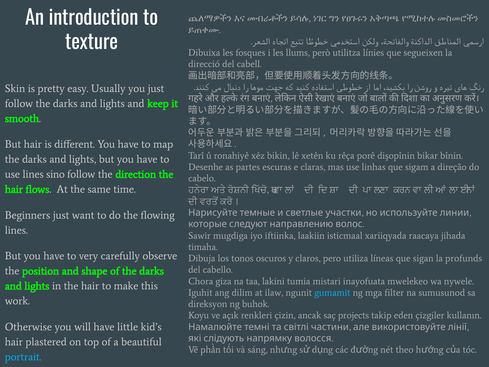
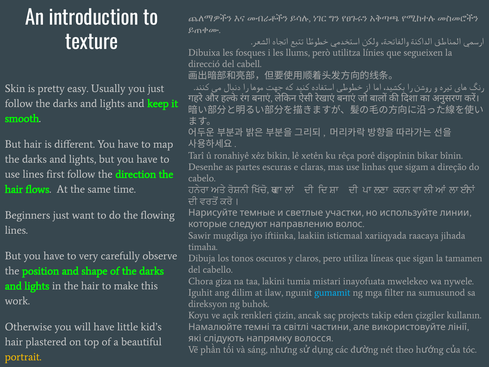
sino: sino -> first
profunds: profunds -> tamamen
portrait colour: light blue -> yellow
